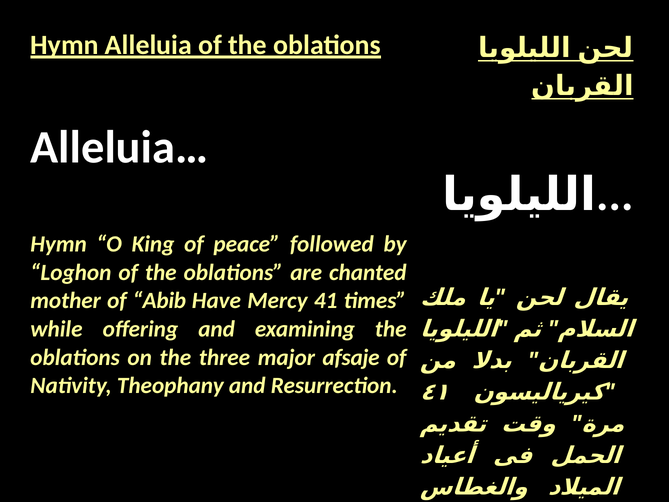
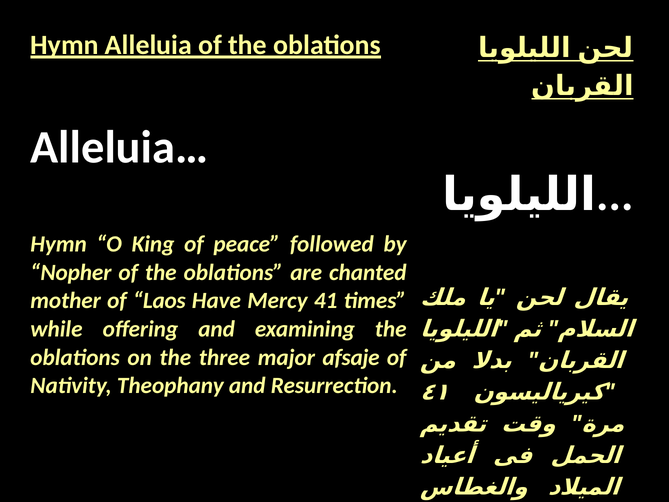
Loghon: Loghon -> Nopher
Abib: Abib -> Laos
